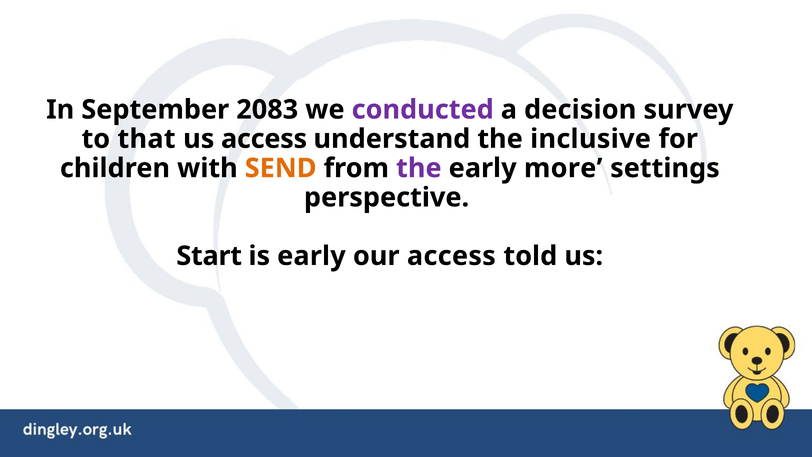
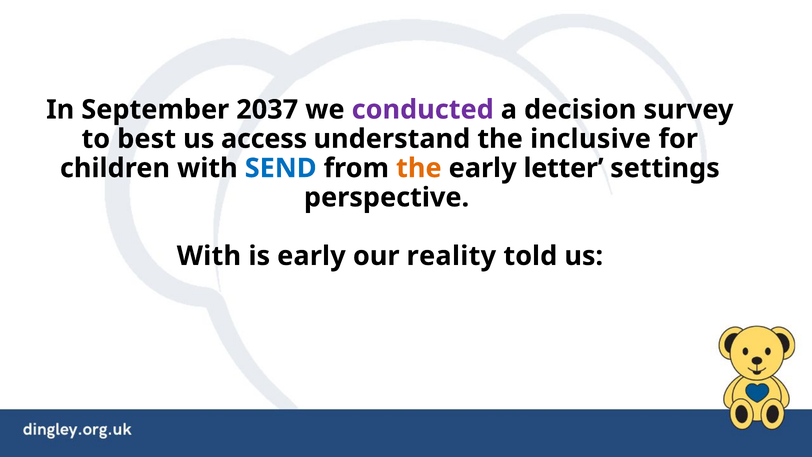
2083: 2083 -> 2037
that: that -> best
SEND colour: orange -> blue
the at (419, 168) colour: purple -> orange
more: more -> letter
Start at (209, 256): Start -> With
our access: access -> reality
